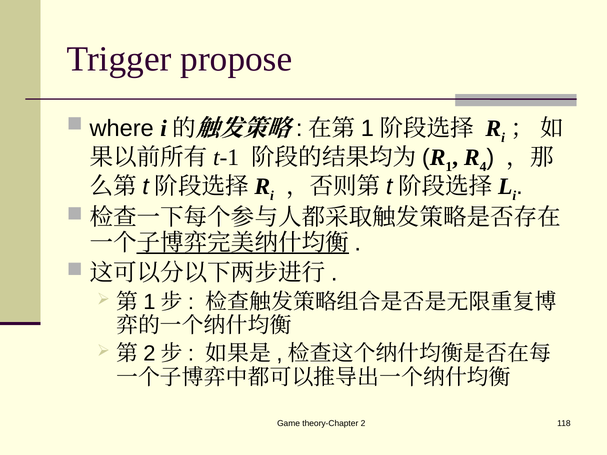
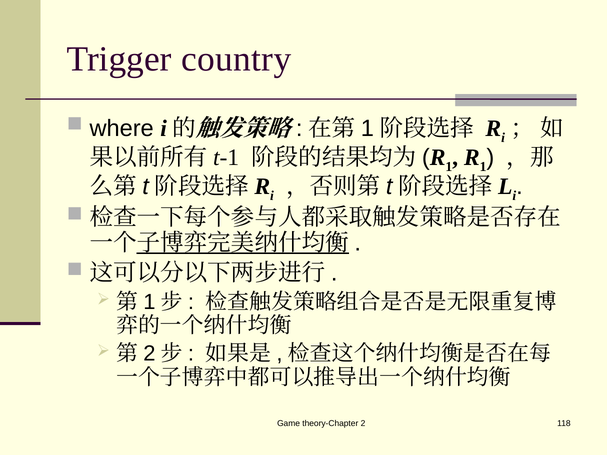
propose: propose -> country
4 at (483, 167): 4 -> 1
